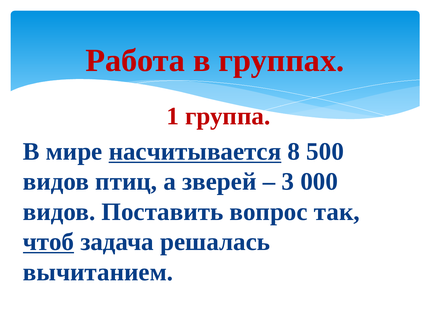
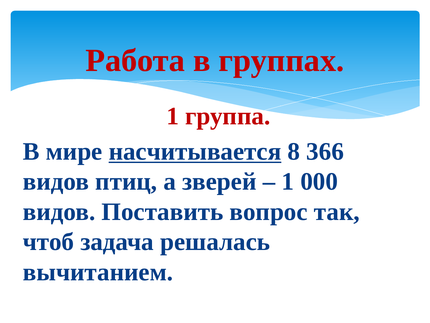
500: 500 -> 366
3 at (288, 181): 3 -> 1
чтоб underline: present -> none
